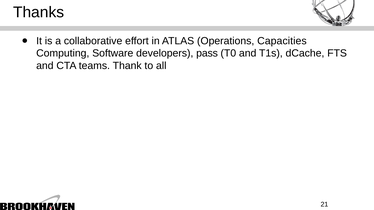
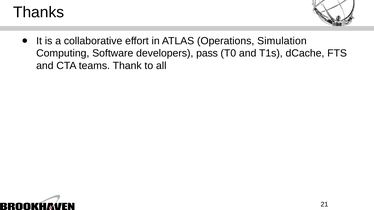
Capacities: Capacities -> Simulation
